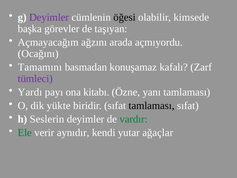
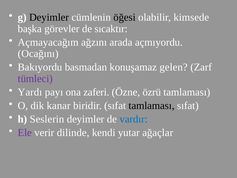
Deyimler at (49, 17) colour: purple -> black
taşıyan: taşıyan -> sıcaktır
Tamamını: Tamamını -> Bakıyordu
kafalı: kafalı -> gelen
kitabı: kitabı -> zaferi
yanı: yanı -> özrü
yükte: yükte -> kanar
vardır colour: green -> blue
Ele colour: green -> purple
aynıdır: aynıdır -> dilinde
